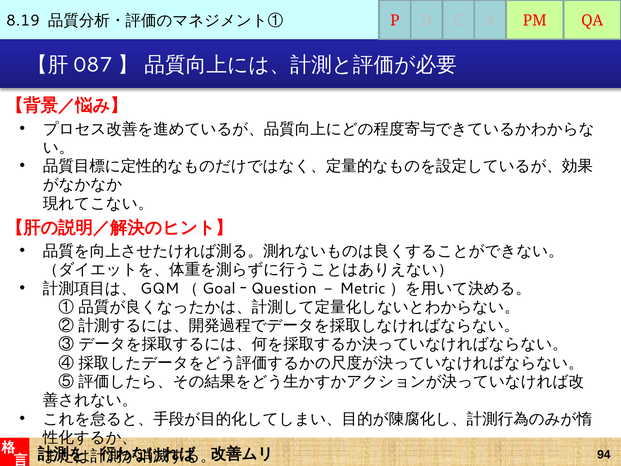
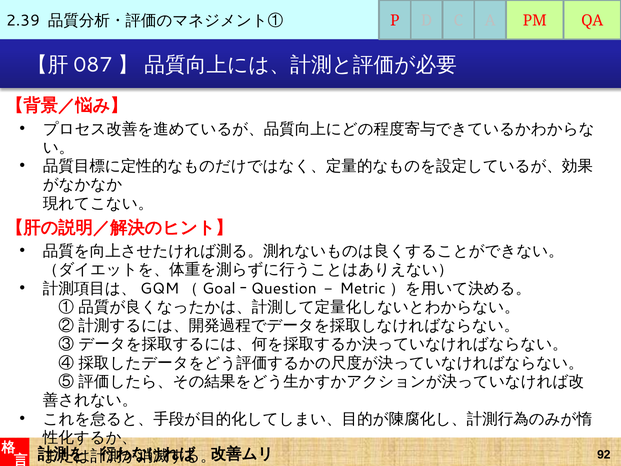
8.19: 8.19 -> 2.39
94: 94 -> 92
